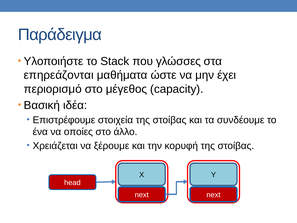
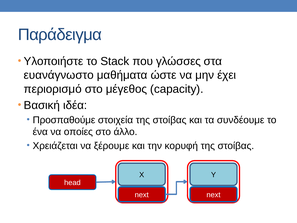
επηρεάζονται: επηρεάζονται -> ευανάγνωστο
Επιστρέφουμε: Επιστρέφουμε -> Προσπαθούμε
